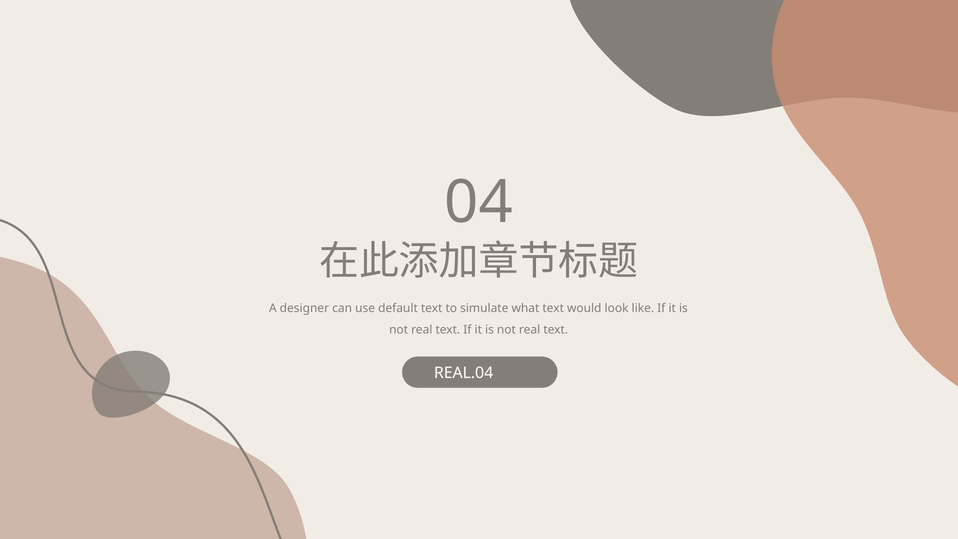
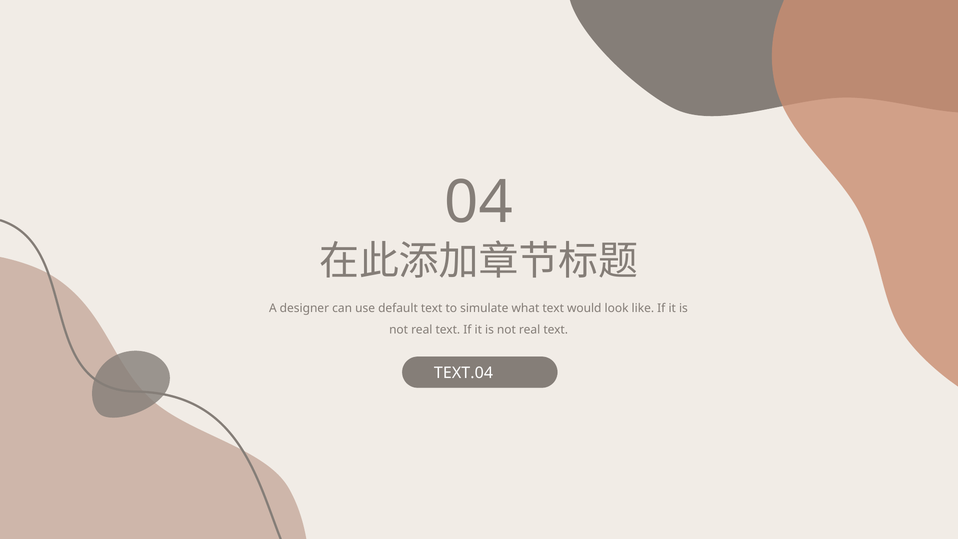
REAL.04: REAL.04 -> TEXT.04
